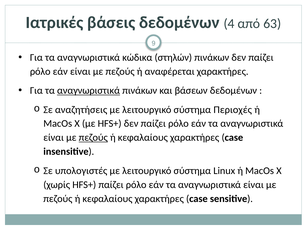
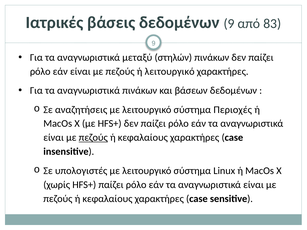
δεδομένων 4: 4 -> 9
63: 63 -> 83
κώδικα: κώδικα -> μεταξύ
ή αναφέρεται: αναφέρεται -> λειτουργικό
αναγνωριστικά at (89, 91) underline: present -> none
